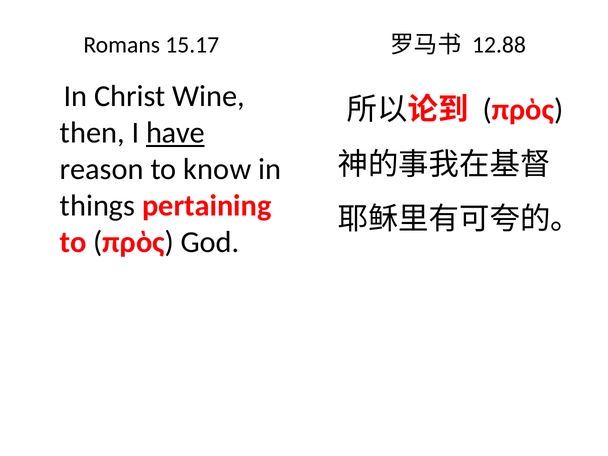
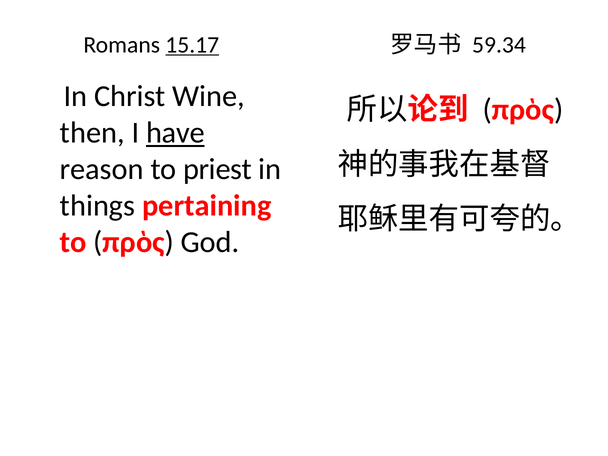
15.17 underline: none -> present
12.88: 12.88 -> 59.34
know: know -> priest
